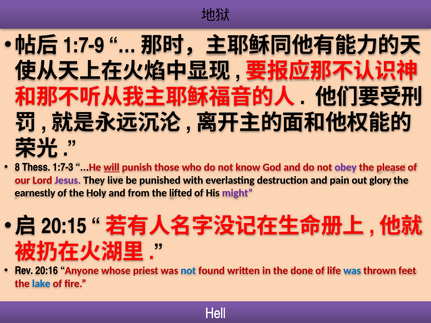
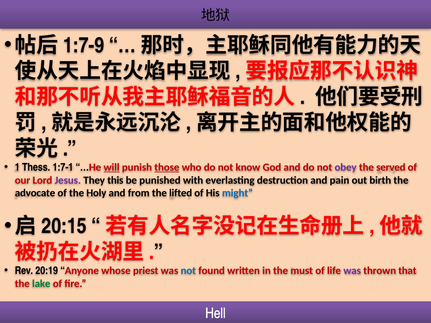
8: 8 -> 1
1:7-3: 1:7-3 -> 1:7-1
those underline: none -> present
please: please -> served
live: live -> this
glory: glory -> birth
earnestly: earnestly -> advocate
might colour: purple -> blue
20:16: 20:16 -> 20:19
done: done -> must
was at (352, 271) colour: blue -> purple
feet: feet -> that
lake colour: blue -> green
